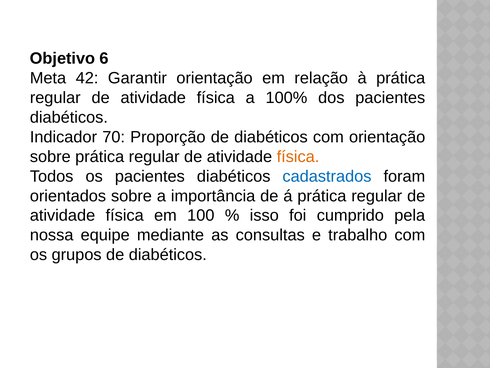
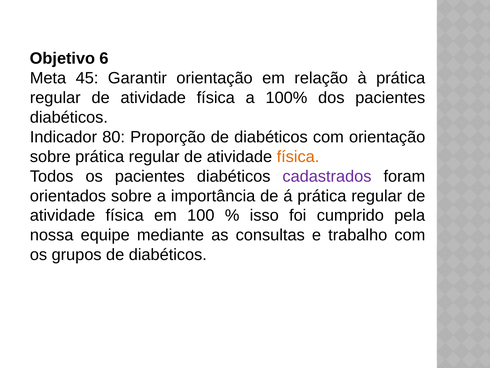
42: 42 -> 45
70: 70 -> 80
cadastrados colour: blue -> purple
